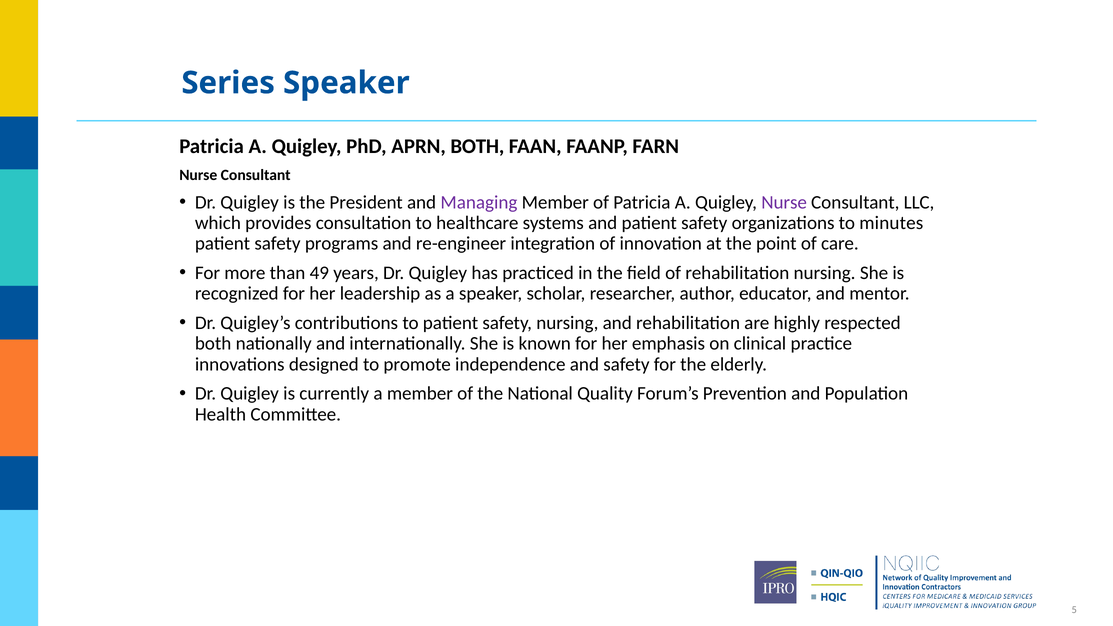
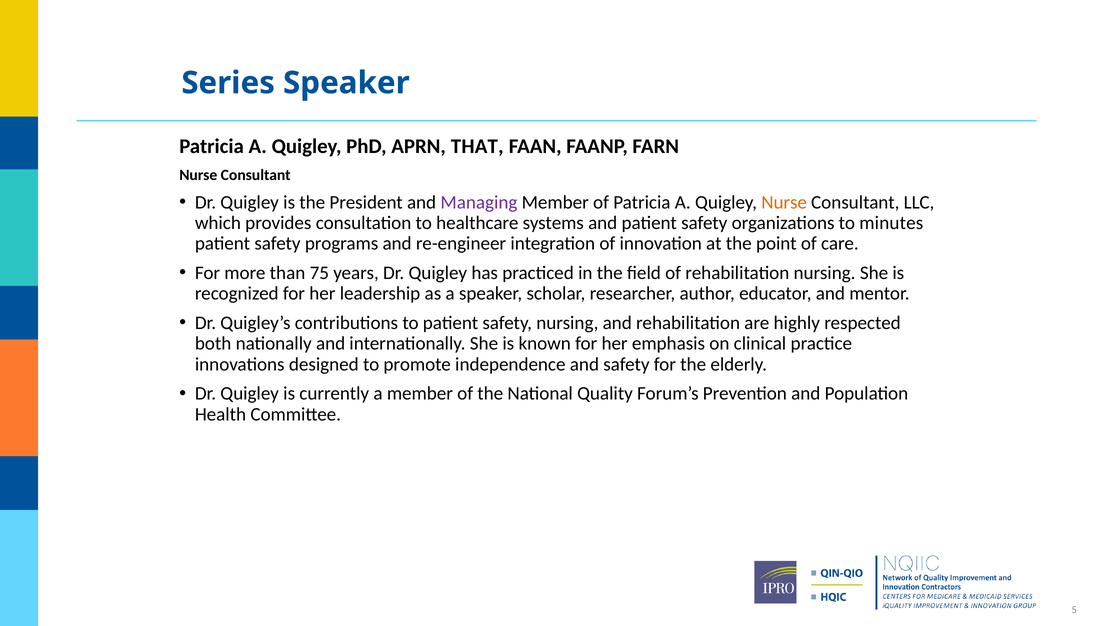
APRN BOTH: BOTH -> THAT
Nurse at (784, 202) colour: purple -> orange
49: 49 -> 75
